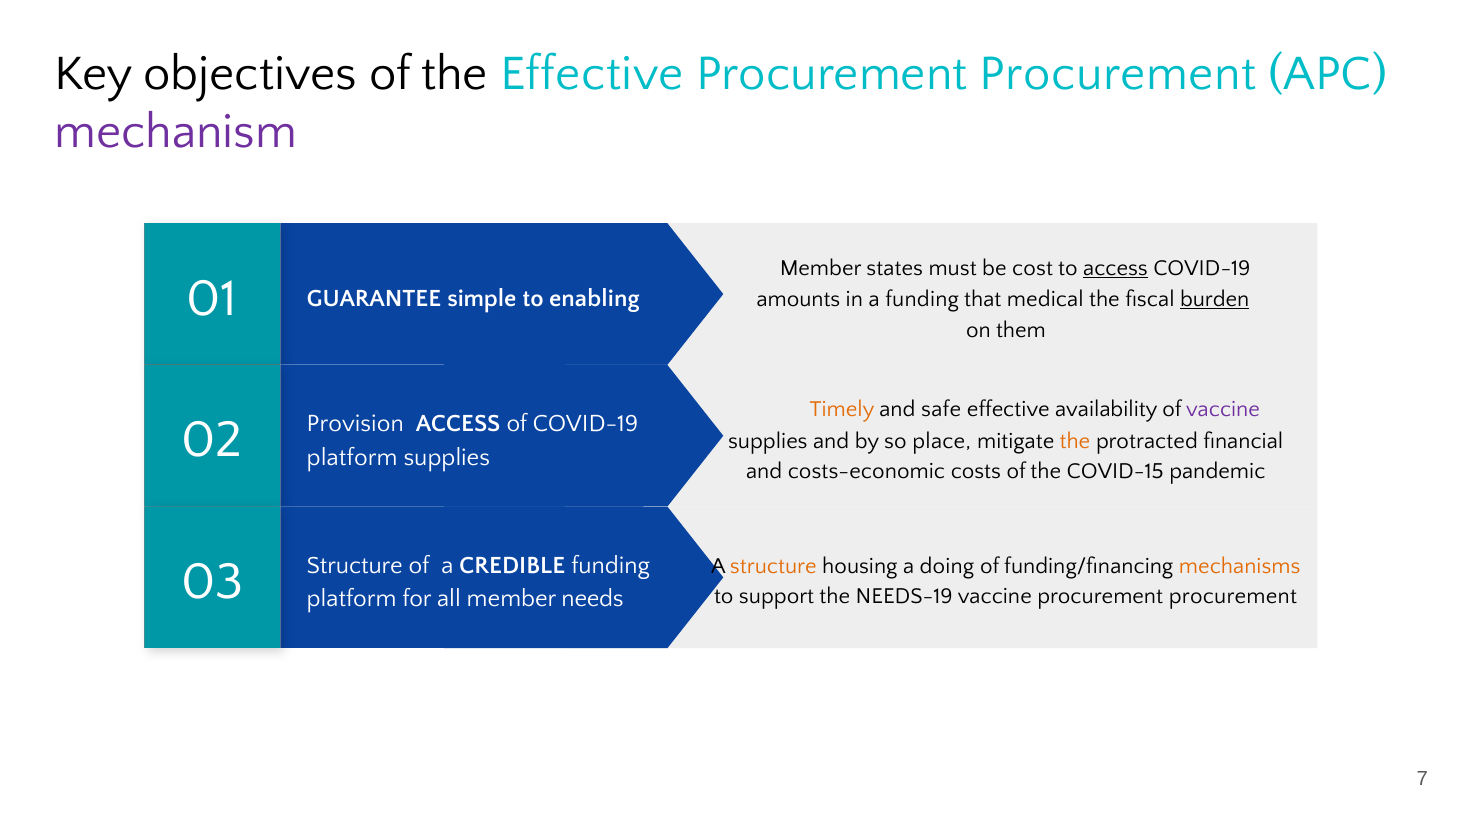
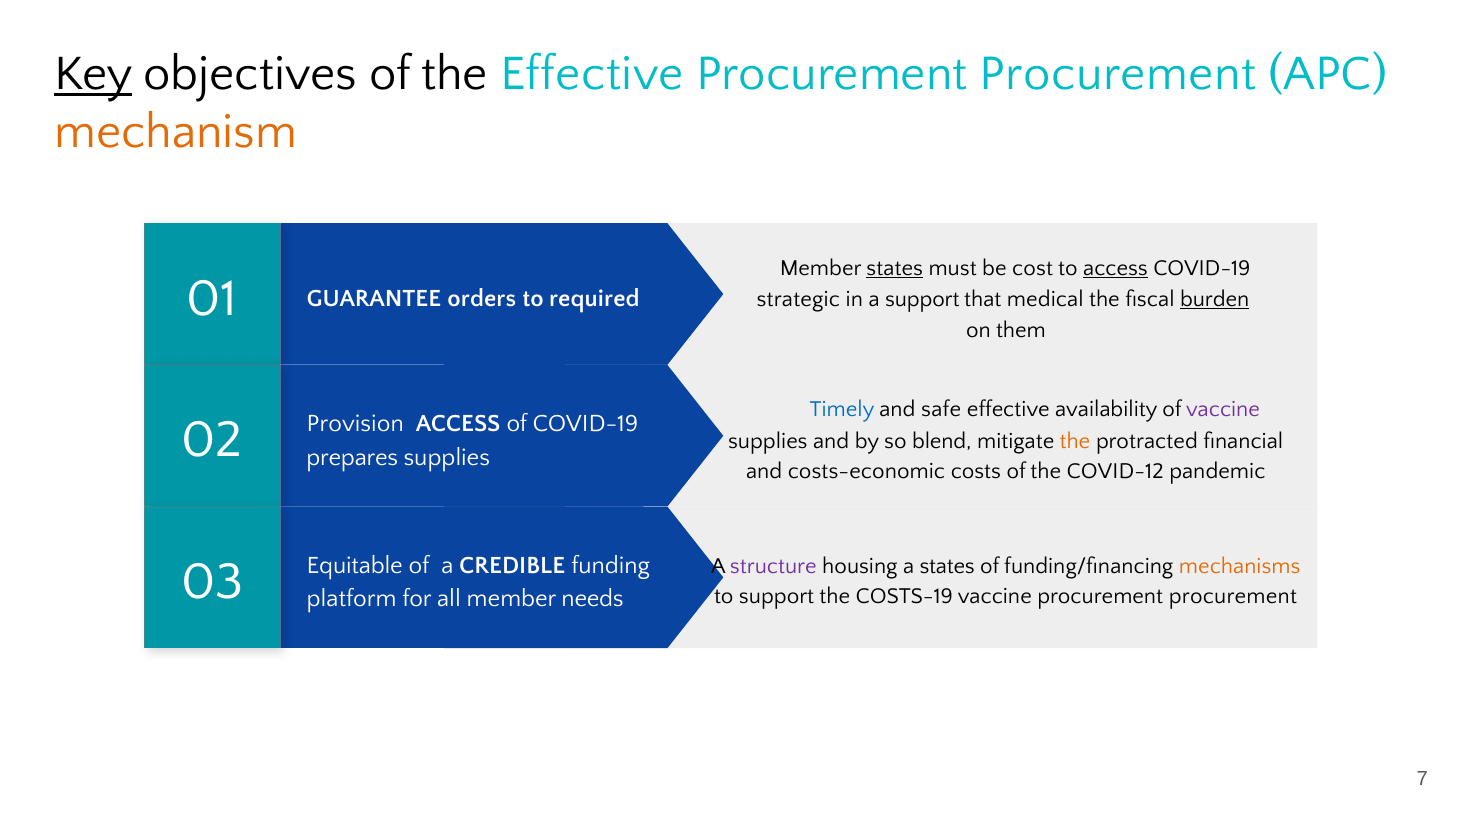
Key underline: none -> present
mechanism colour: purple -> orange
states at (895, 268) underline: none -> present
simple: simple -> orders
enabling: enabling -> required
amounts: amounts -> strategic
a funding: funding -> support
Timely colour: orange -> blue
place: place -> blend
platform at (352, 457): platform -> prepares
COVID-15: COVID-15 -> COVID-12
Structure at (355, 565): Structure -> Equitable
structure at (773, 565) colour: orange -> purple
a doing: doing -> states
NEEDS-19: NEEDS-19 -> COSTS-19
